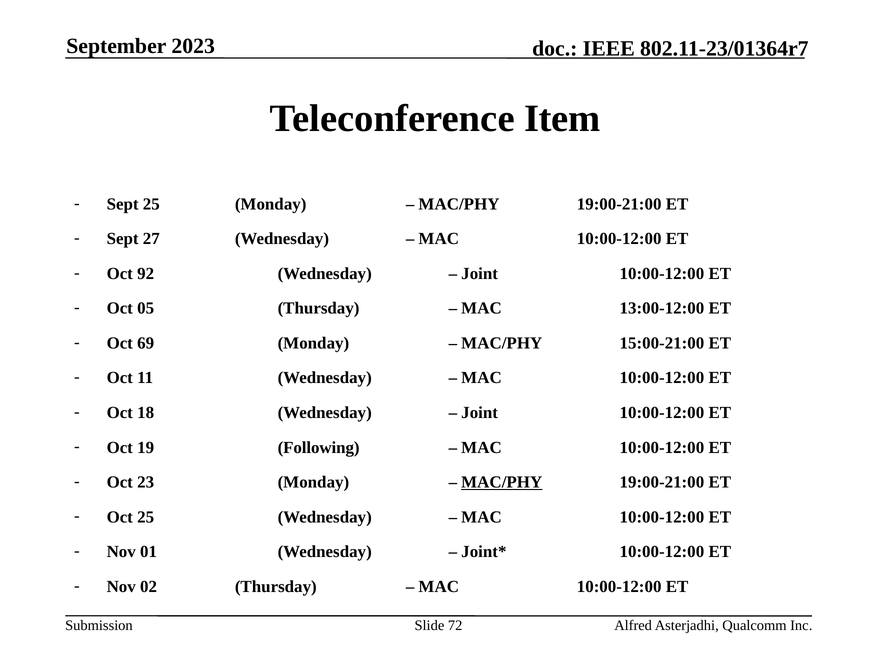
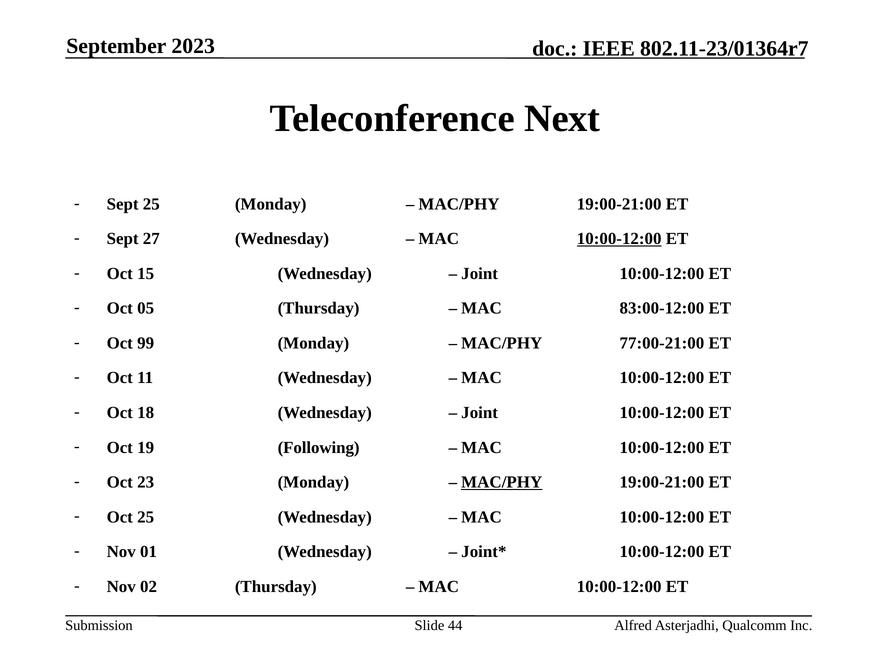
Item: Item -> Next
10:00-12:00 at (619, 239) underline: none -> present
92: 92 -> 15
13:00-12:00: 13:00-12:00 -> 83:00-12:00
69: 69 -> 99
15:00-21:00: 15:00-21:00 -> 77:00-21:00
72: 72 -> 44
